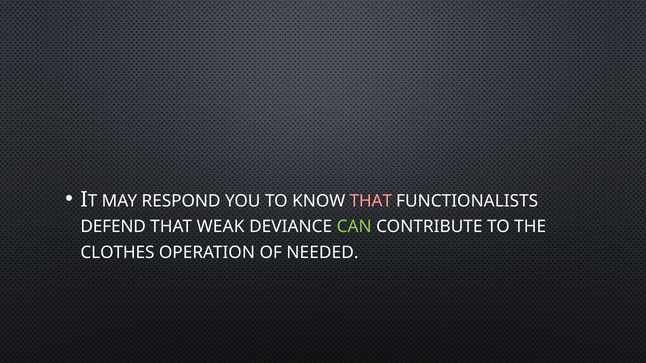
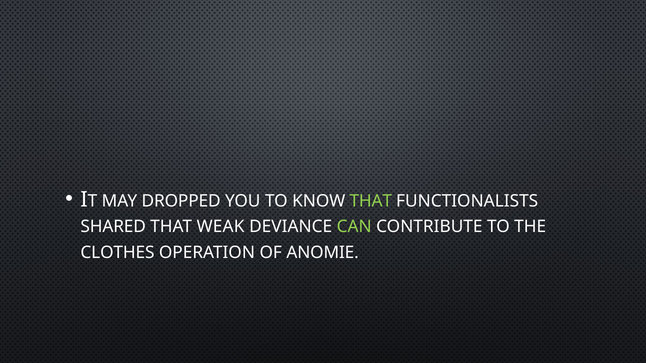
RESPOND: RESPOND -> DROPPED
THAT at (371, 201) colour: pink -> light green
DEFEND: DEFEND -> SHARED
NEEDED: NEEDED -> ANOMIE
